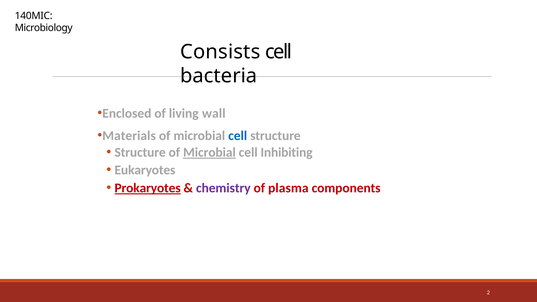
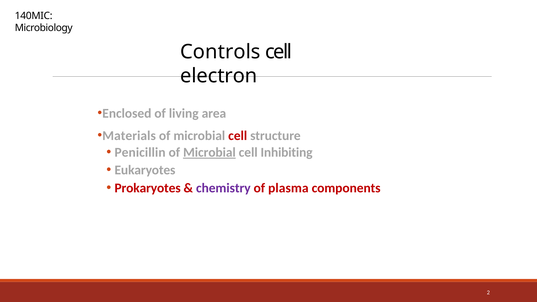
Consists: Consists -> Controls
bacteria: bacteria -> electron
wall: wall -> area
cell at (238, 136) colour: blue -> red
Structure at (140, 152): Structure -> Penicillin
Prokaryotes underline: present -> none
